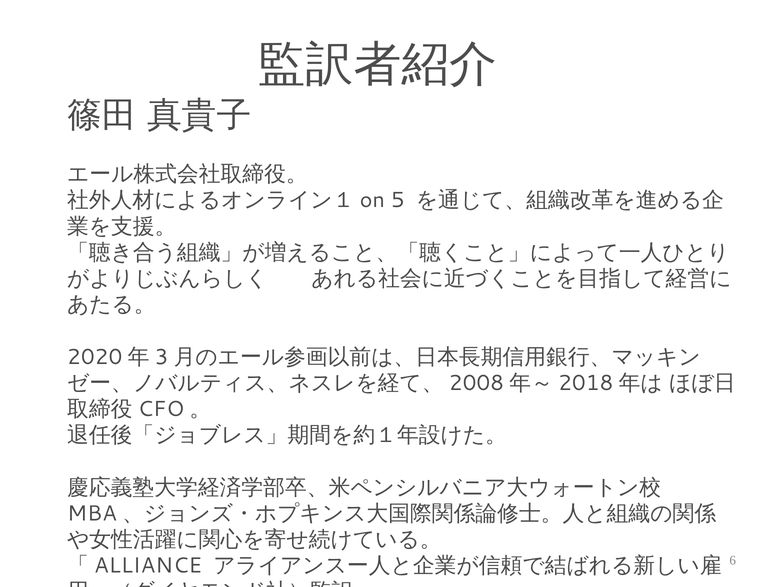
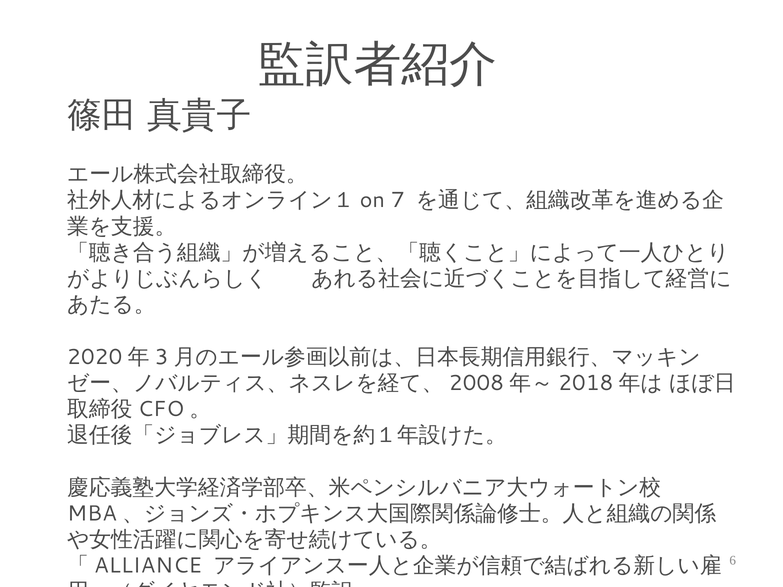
5: 5 -> 7
